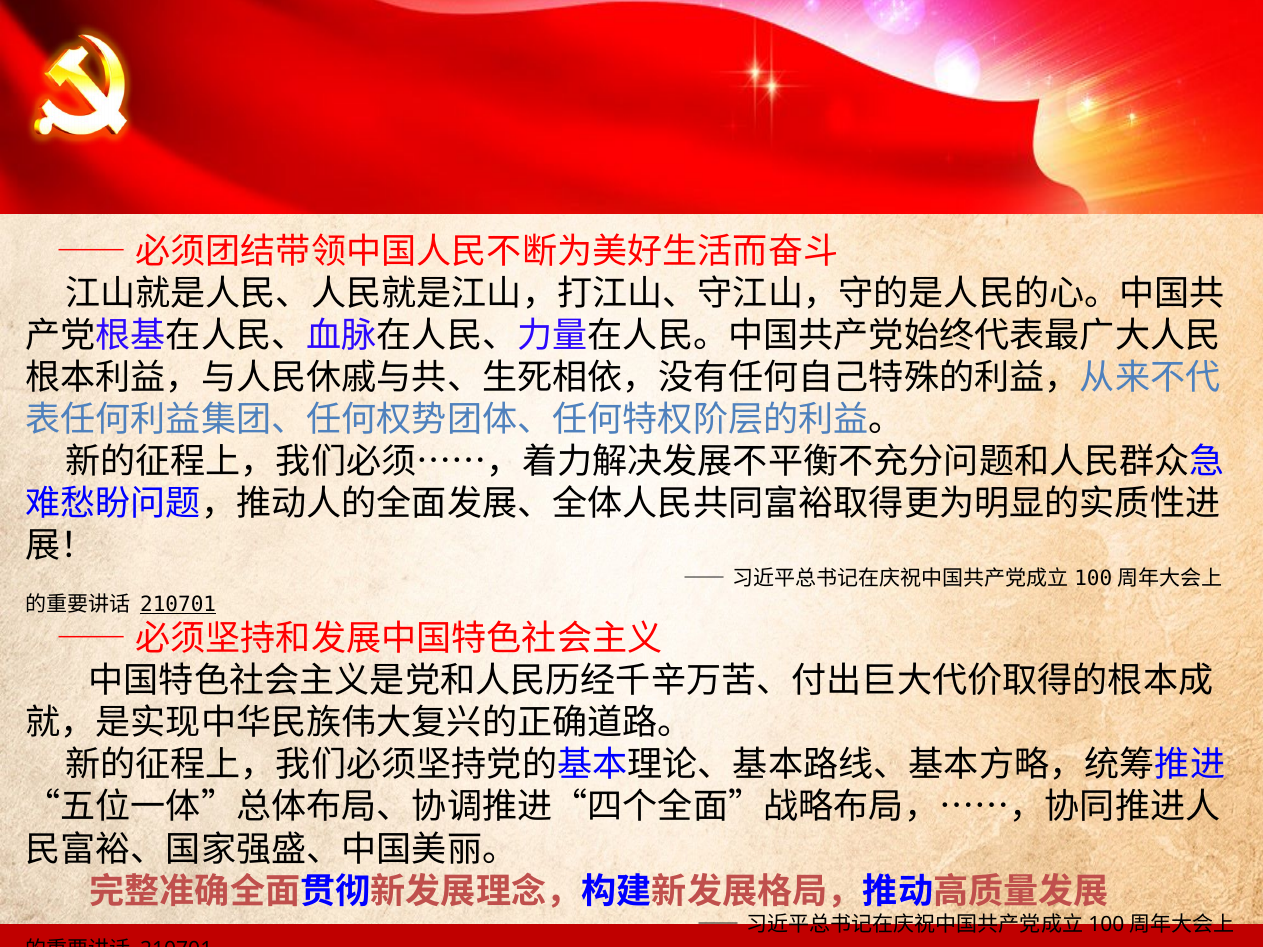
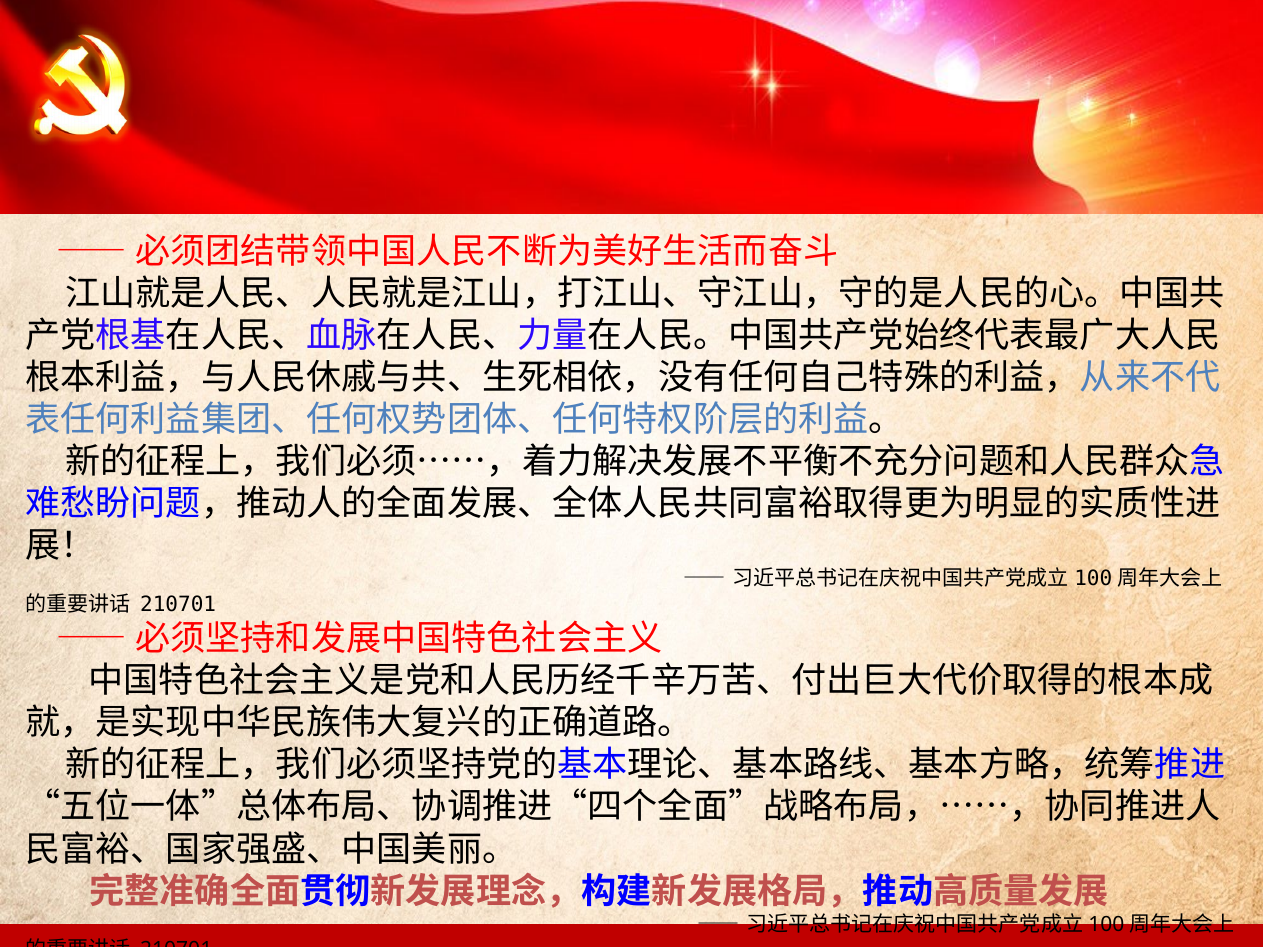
210701 at (178, 604) underline: present -> none
